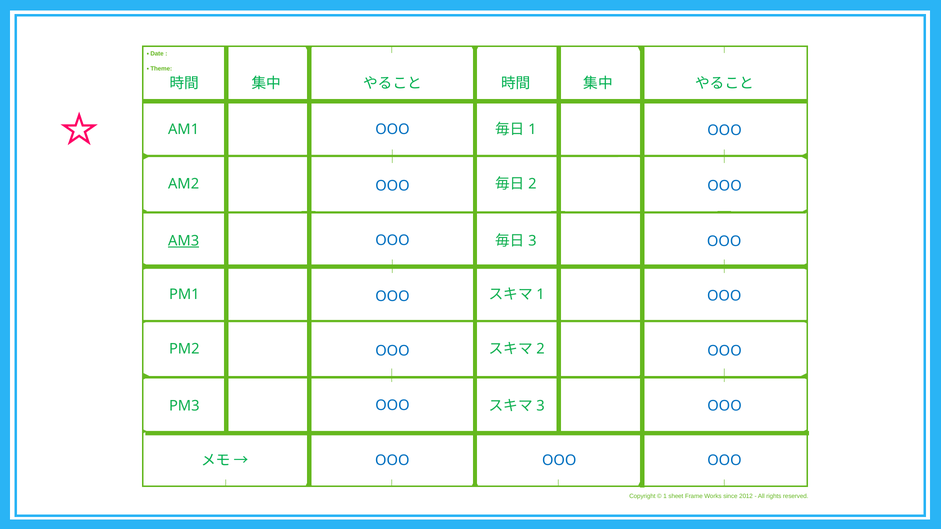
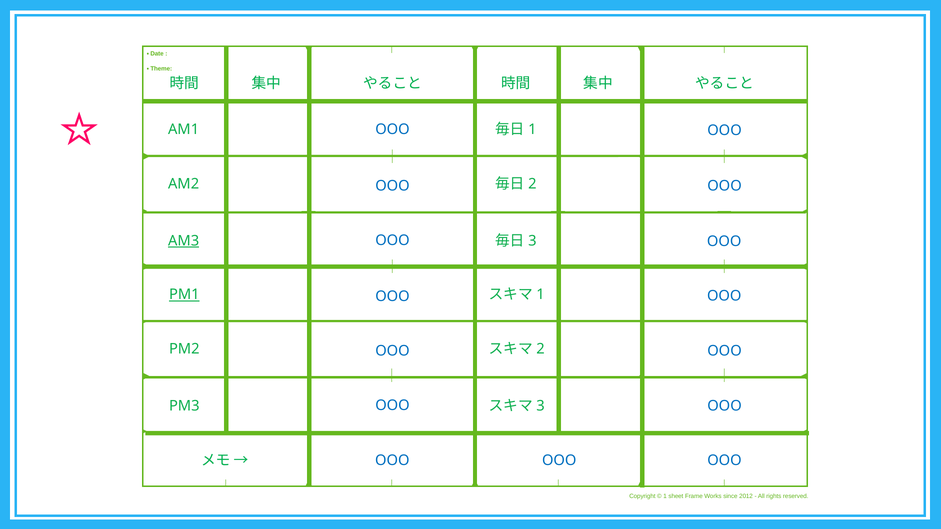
PM1 underline: none -> present
